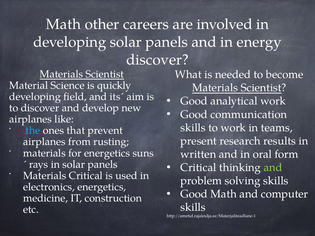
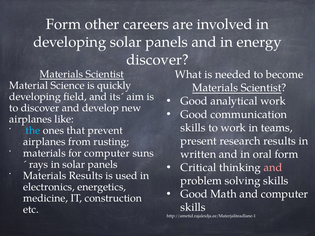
Math at (63, 24): Math -> Form
for energetics: energetics -> computer
and at (273, 168) colour: light green -> pink
Materials Critical: Critical -> Results
